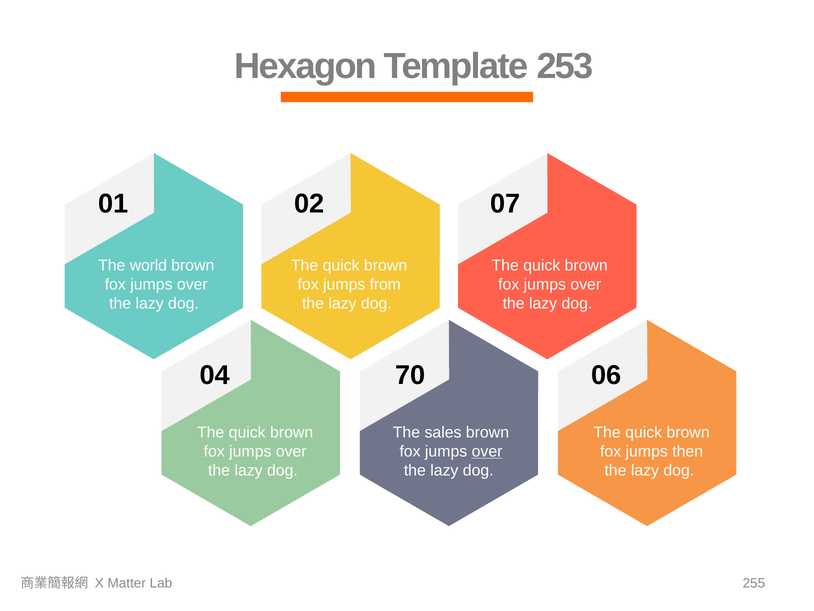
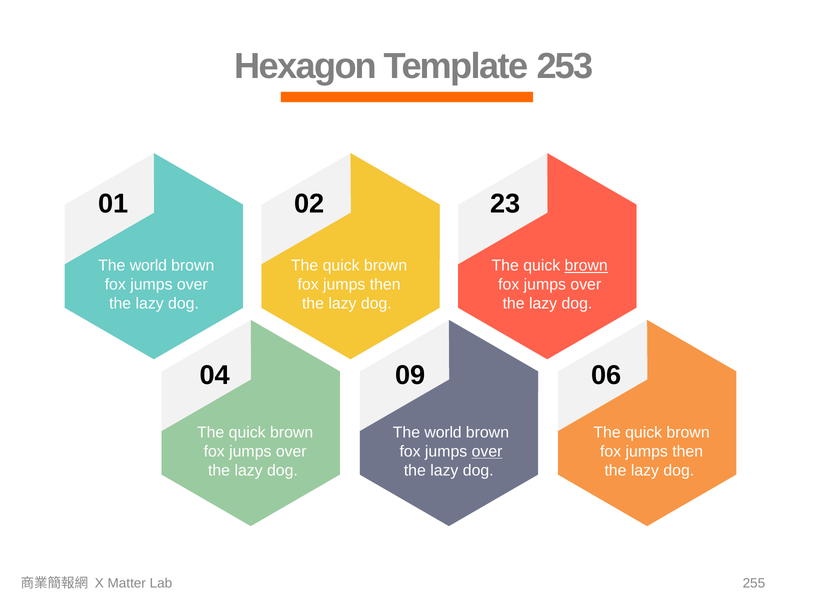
07: 07 -> 23
brown at (586, 265) underline: none -> present
from at (385, 284): from -> then
70: 70 -> 09
sales at (443, 432): sales -> world
